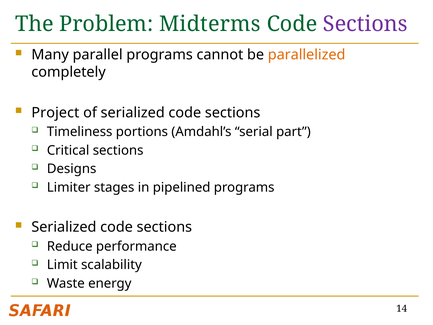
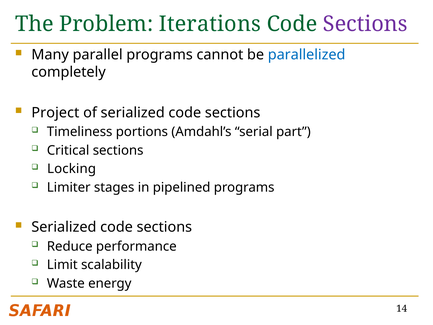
Midterms: Midterms -> Iterations
parallelized colour: orange -> blue
Designs: Designs -> Locking
